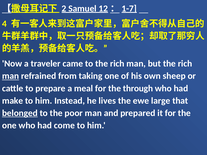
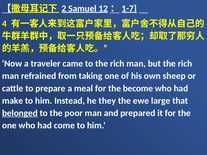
man at (11, 76) underline: present -> none
through: through -> become
lives: lives -> they
